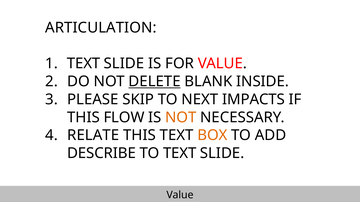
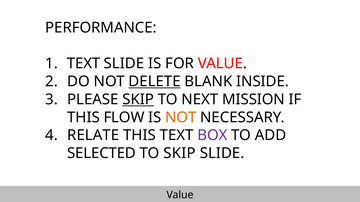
ARTICULATION: ARTICULATION -> PERFORMANCE
SKIP at (138, 100) underline: none -> present
IMPACTS: IMPACTS -> MISSION
BOX colour: orange -> purple
DESCRIBE: DESCRIBE -> SELECTED
TO TEXT: TEXT -> SKIP
